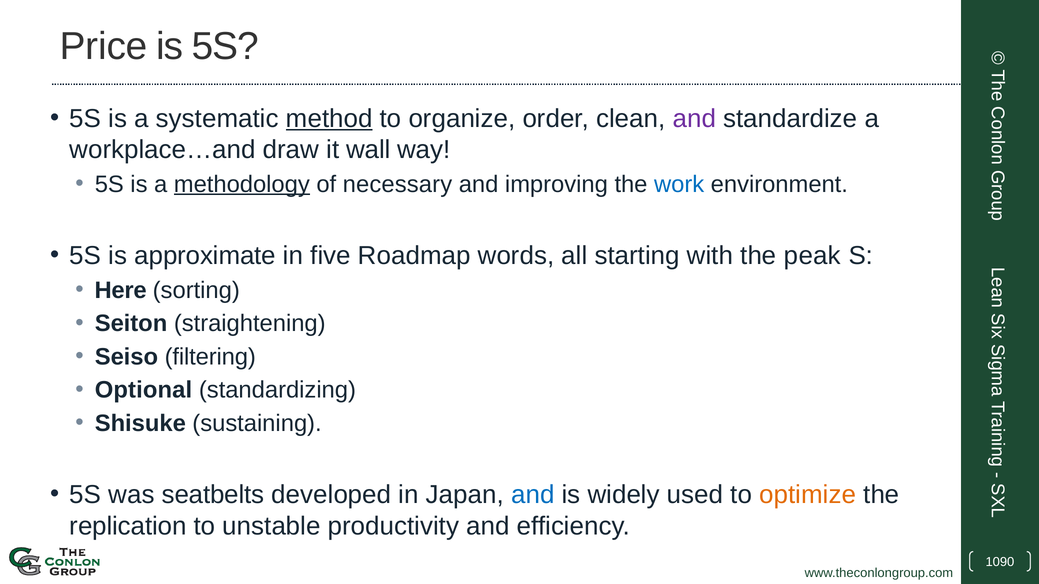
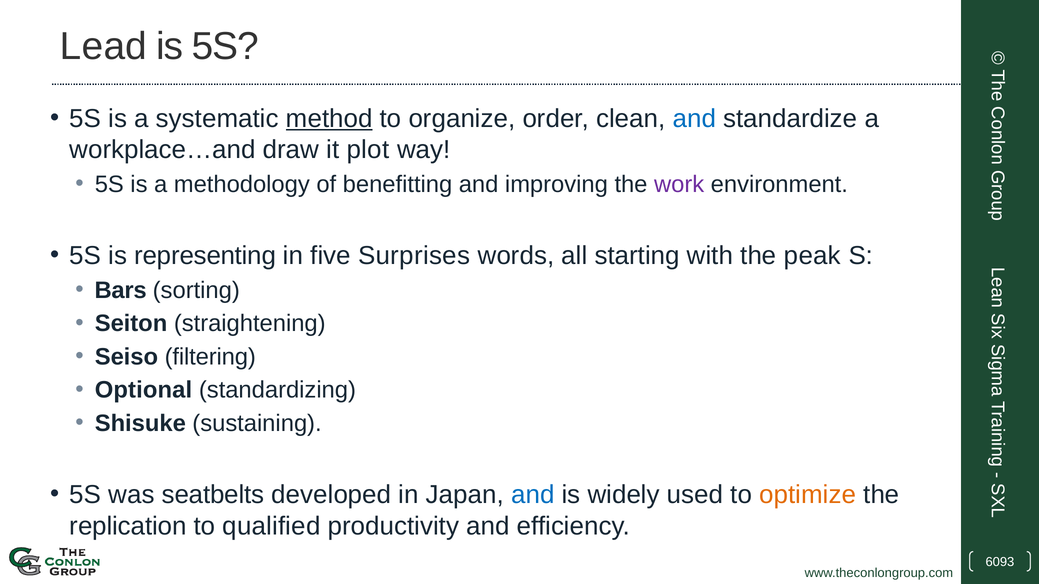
Price: Price -> Lead
and at (694, 119) colour: purple -> blue
wall: wall -> plot
methodology underline: present -> none
necessary: necessary -> benefitting
work colour: blue -> purple
approximate: approximate -> representing
Roadmap: Roadmap -> Surprises
Here: Here -> Bars
unstable: unstable -> qualified
1090: 1090 -> 6093
